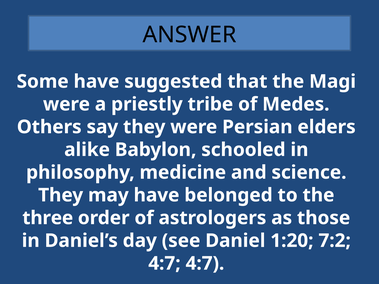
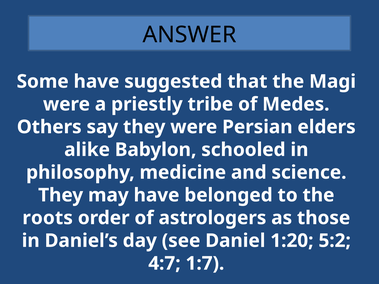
three: three -> roots
7:2: 7:2 -> 5:2
4:7 4:7: 4:7 -> 1:7
